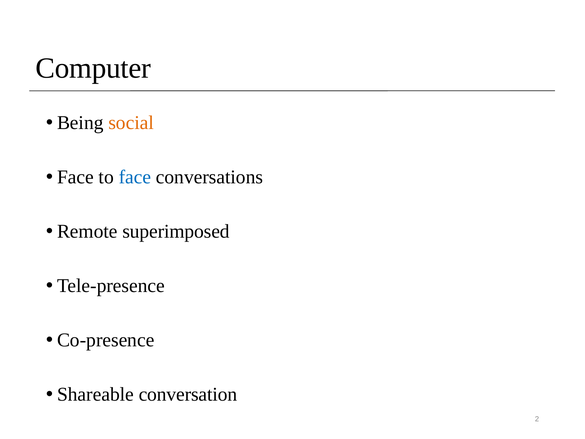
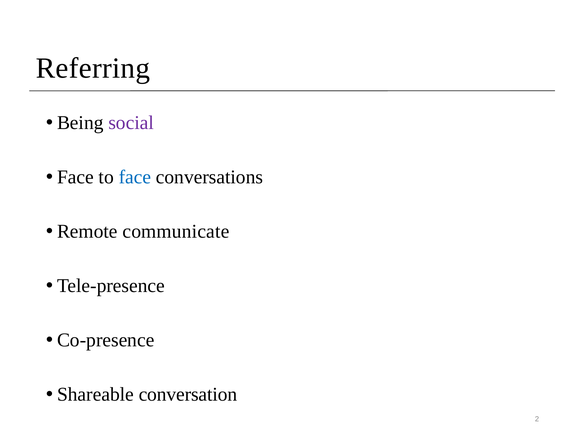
Computer: Computer -> Referring
social colour: orange -> purple
superimposed: superimposed -> communicate
